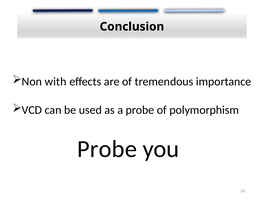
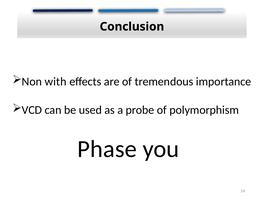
Probe at (107, 149): Probe -> Phase
